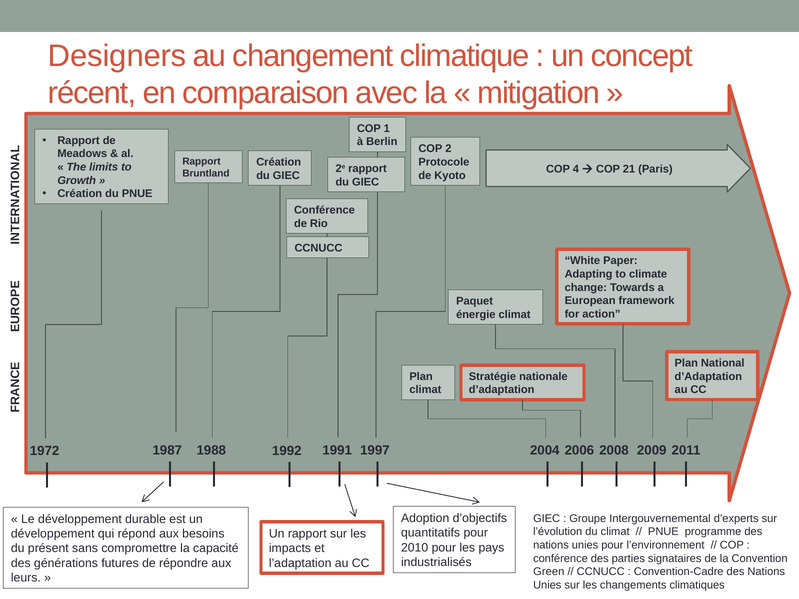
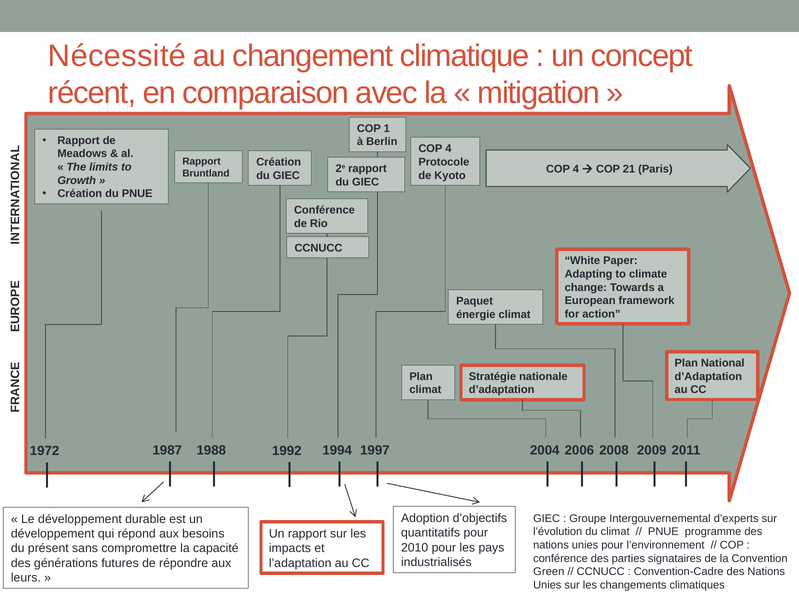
Designers: Designers -> Nécessité
2 at (448, 149): 2 -> 4
1991: 1991 -> 1994
